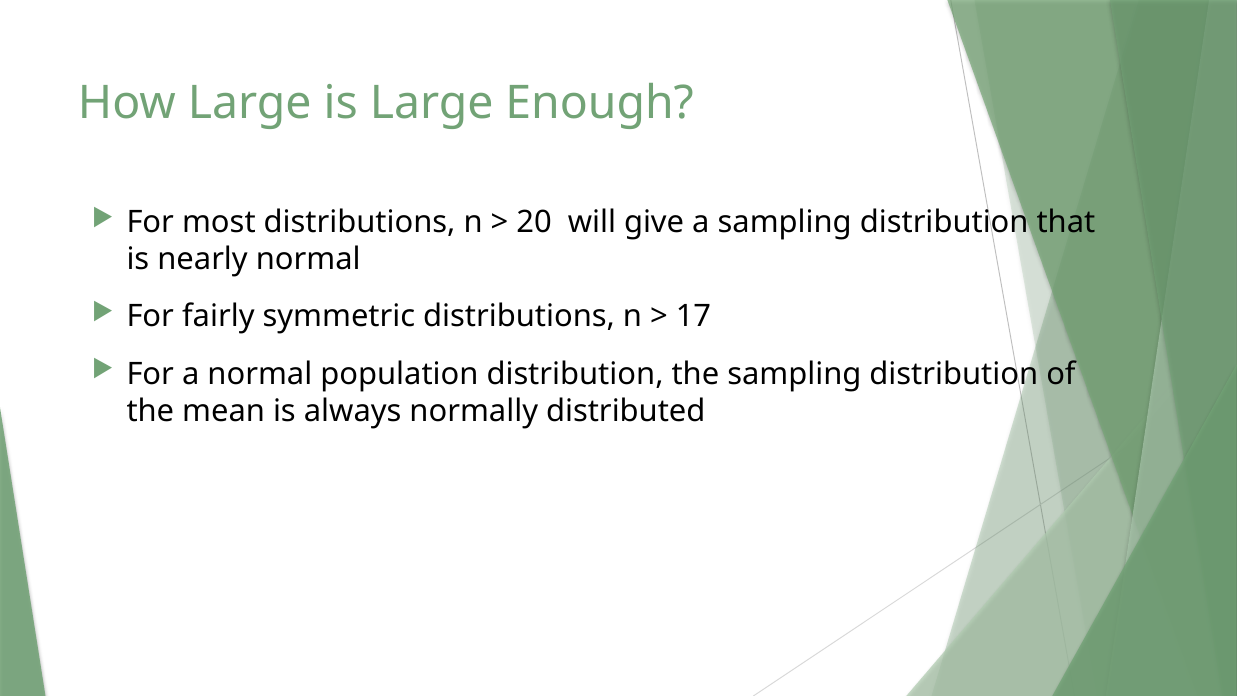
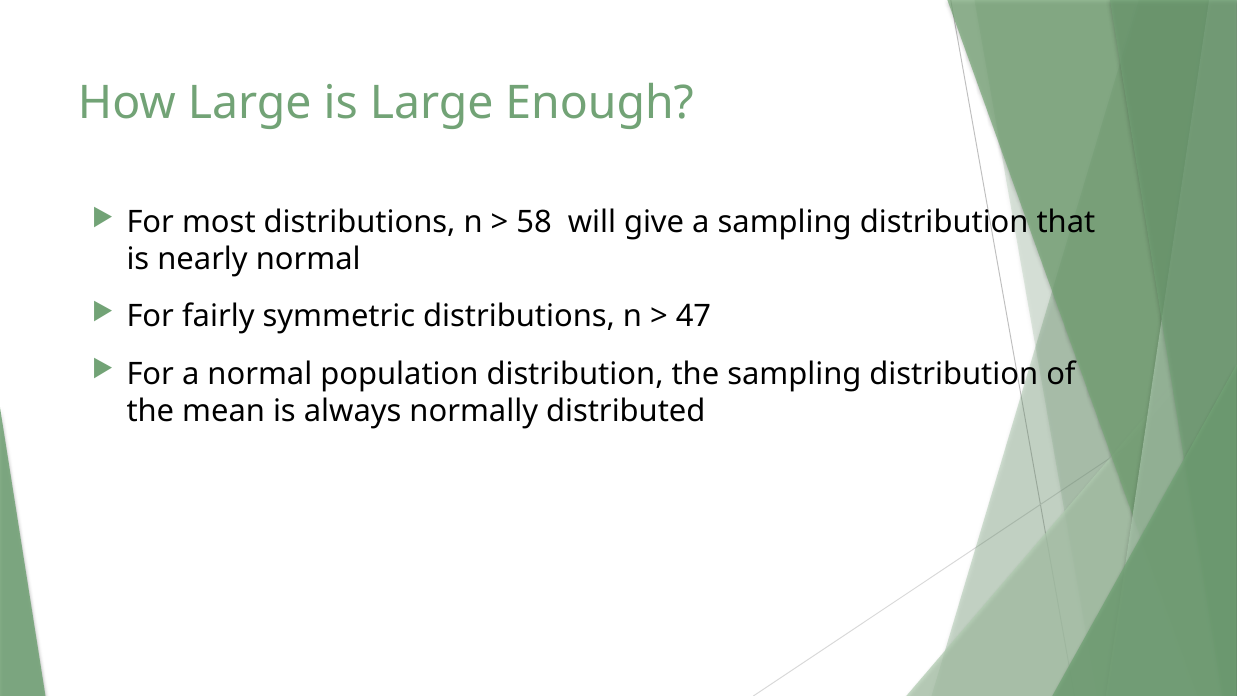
20: 20 -> 58
17: 17 -> 47
